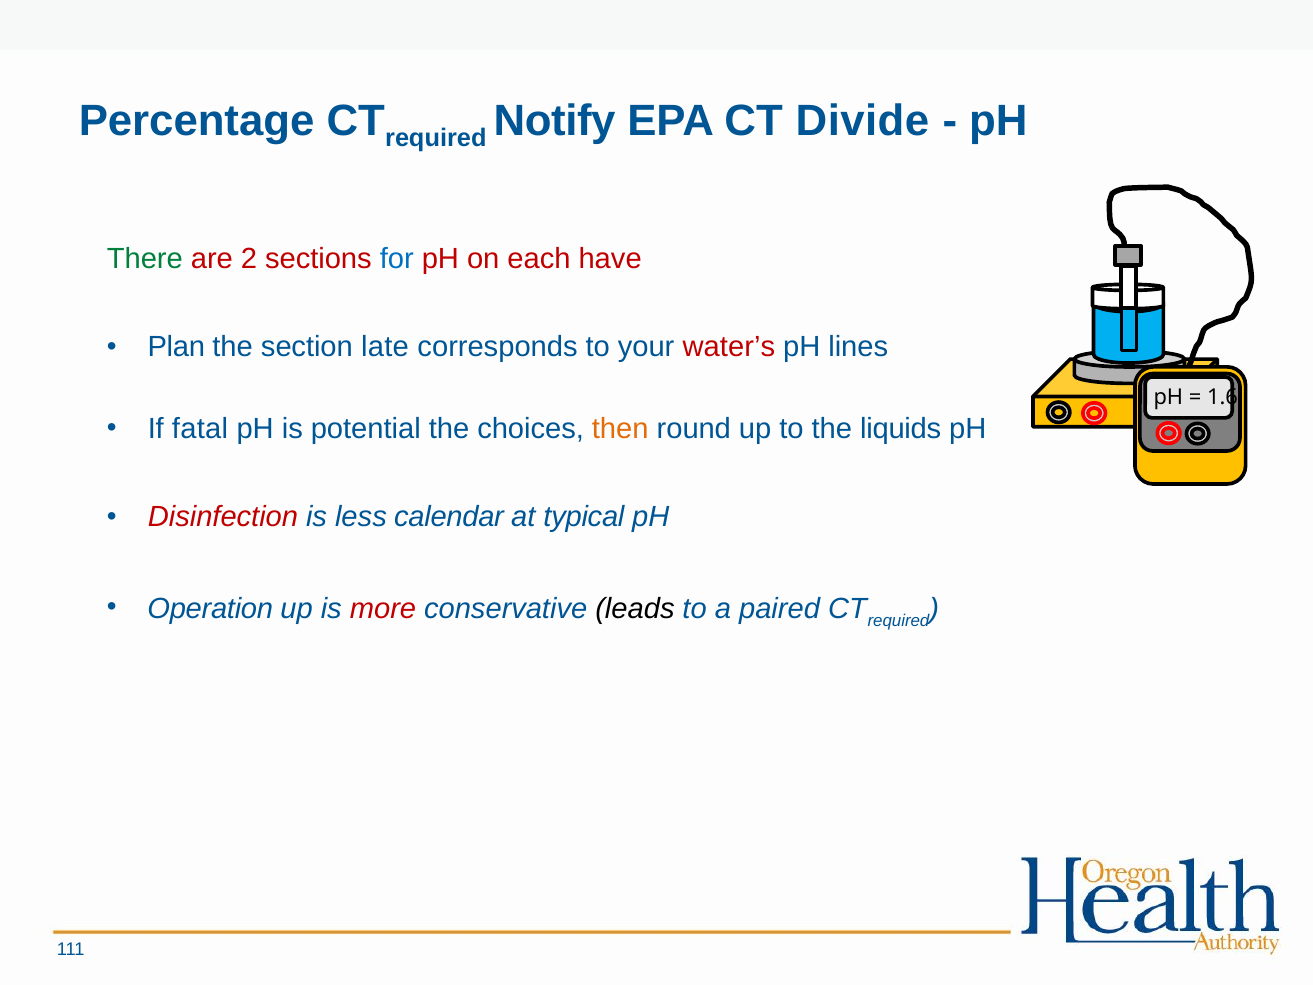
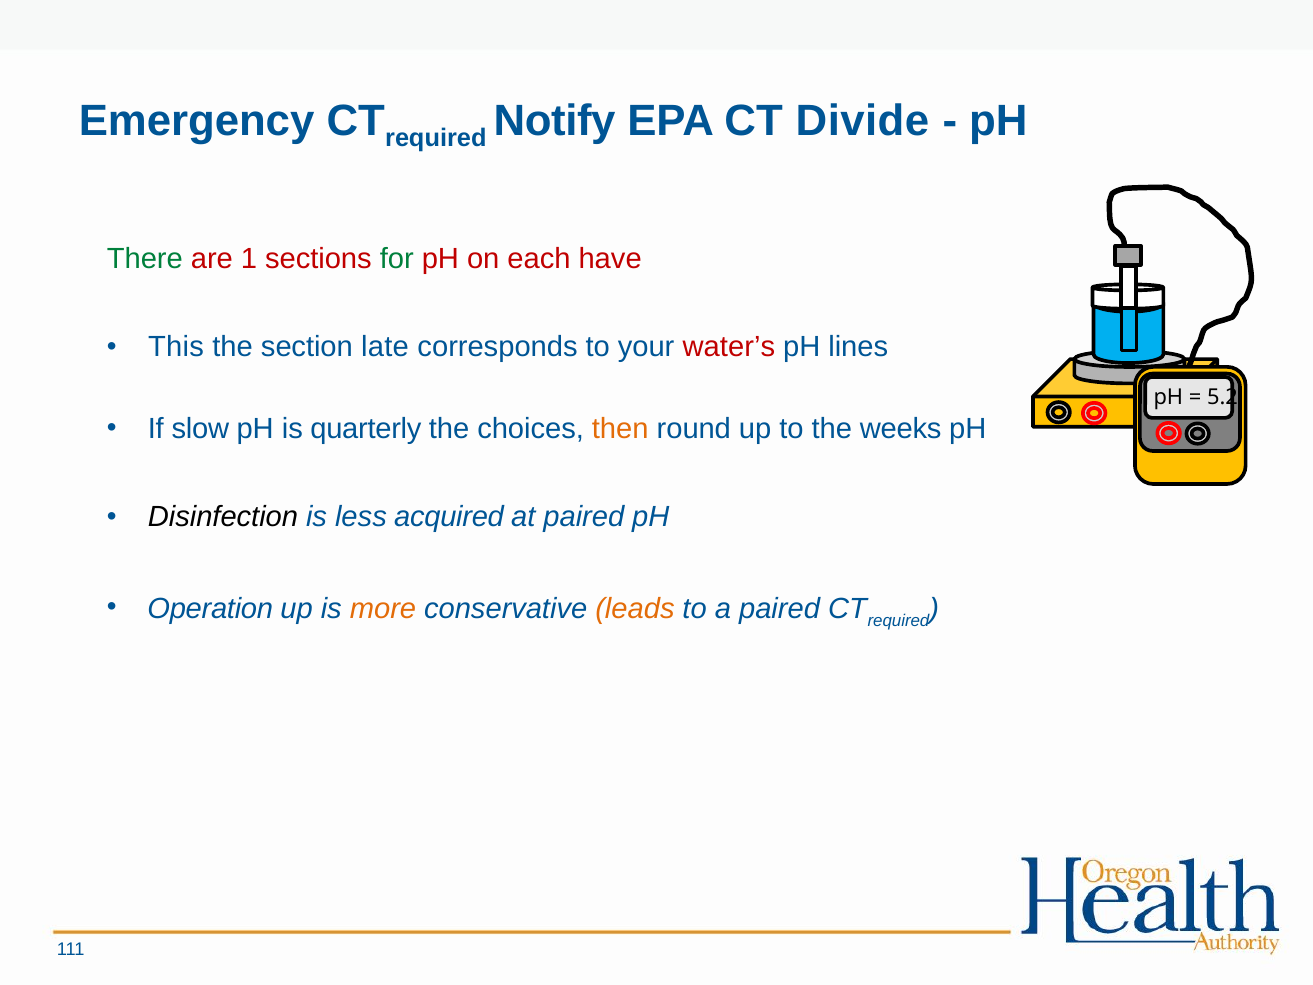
Percentage: Percentage -> Emergency
2: 2 -> 1
for colour: blue -> green
Plan: Plan -> This
1.6: 1.6 -> 5.2
fatal: fatal -> slow
potential: potential -> quarterly
liquids: liquids -> weeks
Disinfection colour: red -> black
calendar: calendar -> acquired
at typical: typical -> paired
more colour: red -> orange
leads colour: black -> orange
